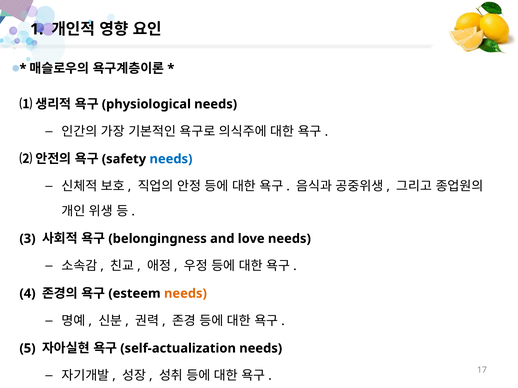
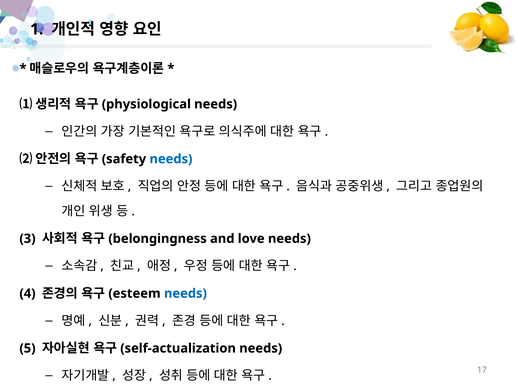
needs at (185, 294) colour: orange -> blue
